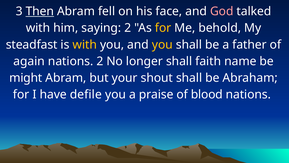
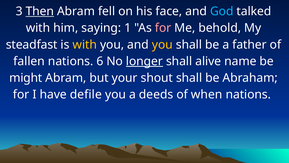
God colour: pink -> light blue
saying 2: 2 -> 1
for at (163, 28) colour: yellow -> pink
again: again -> fallen
nations 2: 2 -> 6
longer underline: none -> present
faith: faith -> alive
praise: praise -> deeds
blood: blood -> when
